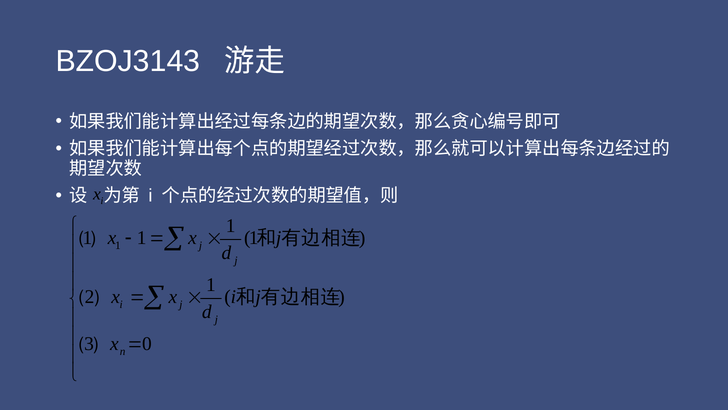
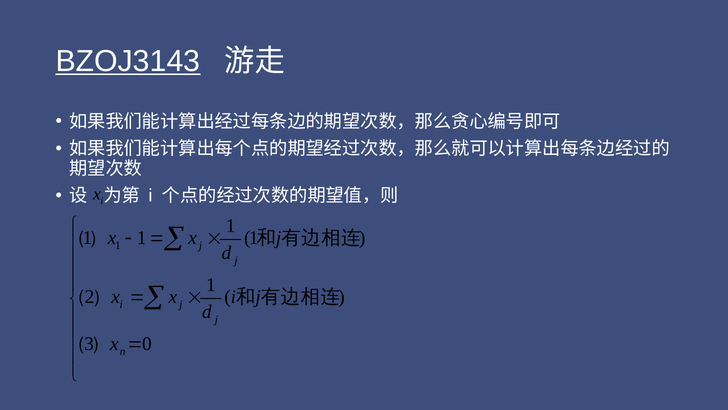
BZOJ3143 underline: none -> present
